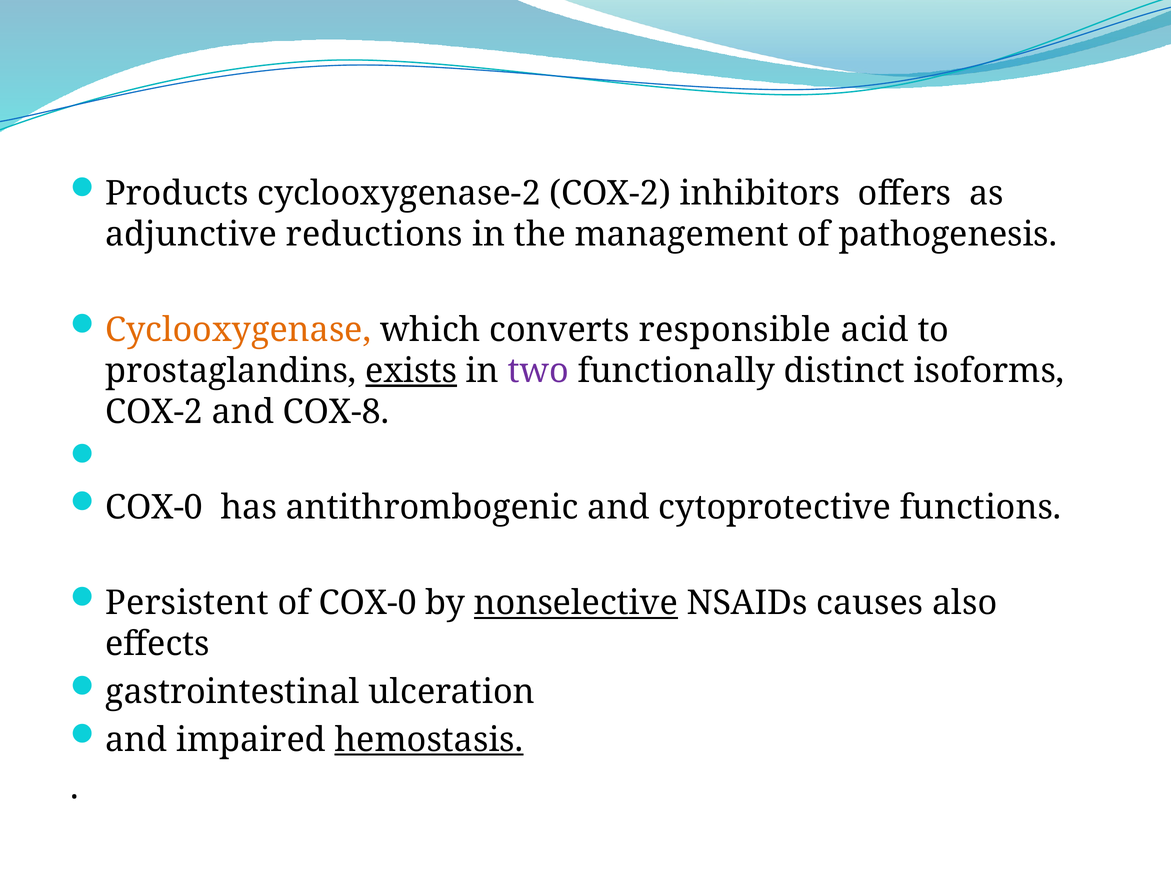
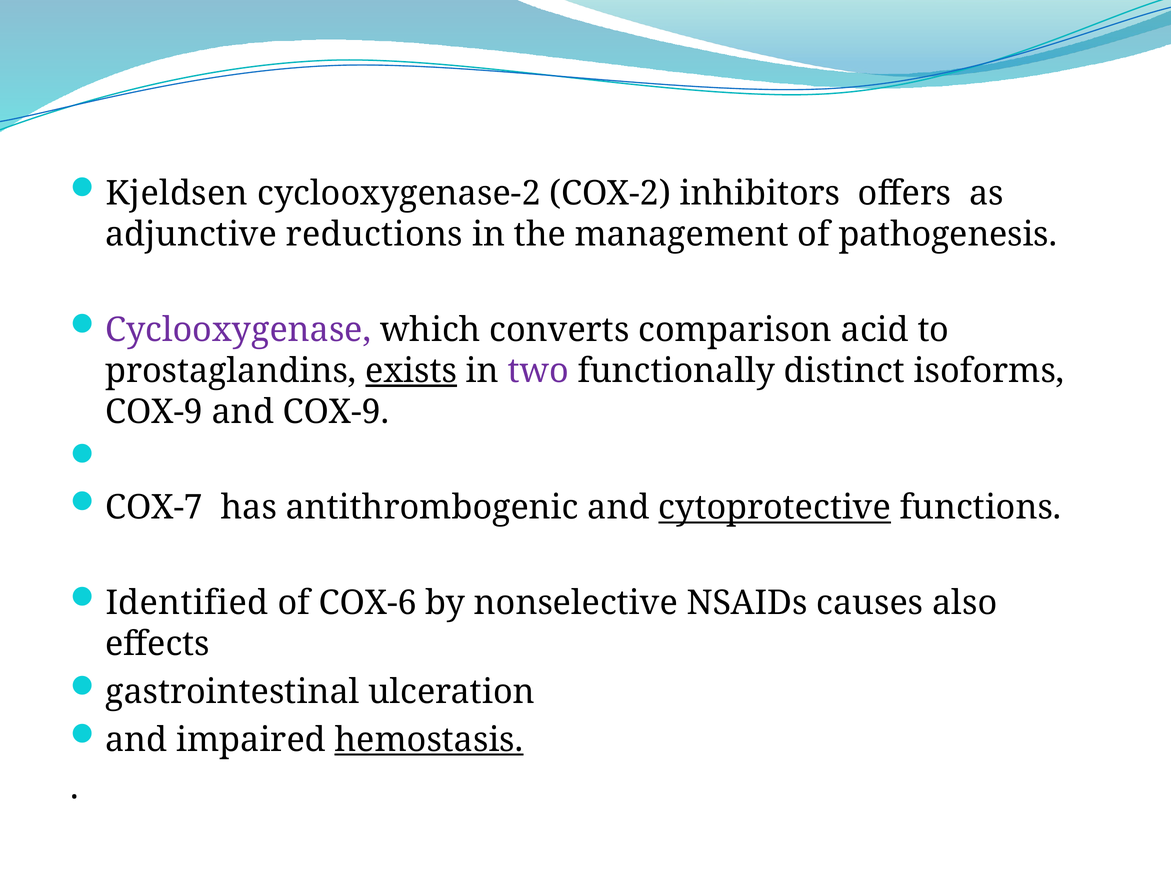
Products: Products -> Kjeldsen
Cyclooxygenase colour: orange -> purple
responsible: responsible -> comparison
COX-2 at (154, 412): COX-2 -> COX-9
and COX-8: COX-8 -> COX-9
COX-0 at (154, 508): COX-0 -> COX-7
cytoprotective underline: none -> present
Persistent: Persistent -> Identified
of COX-0: COX-0 -> COX-6
nonselective underline: present -> none
